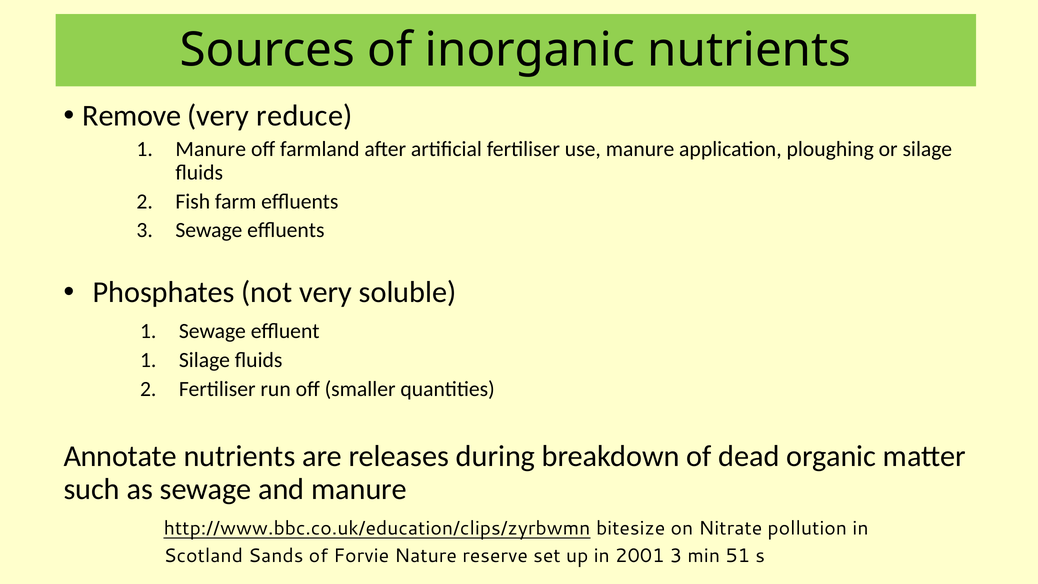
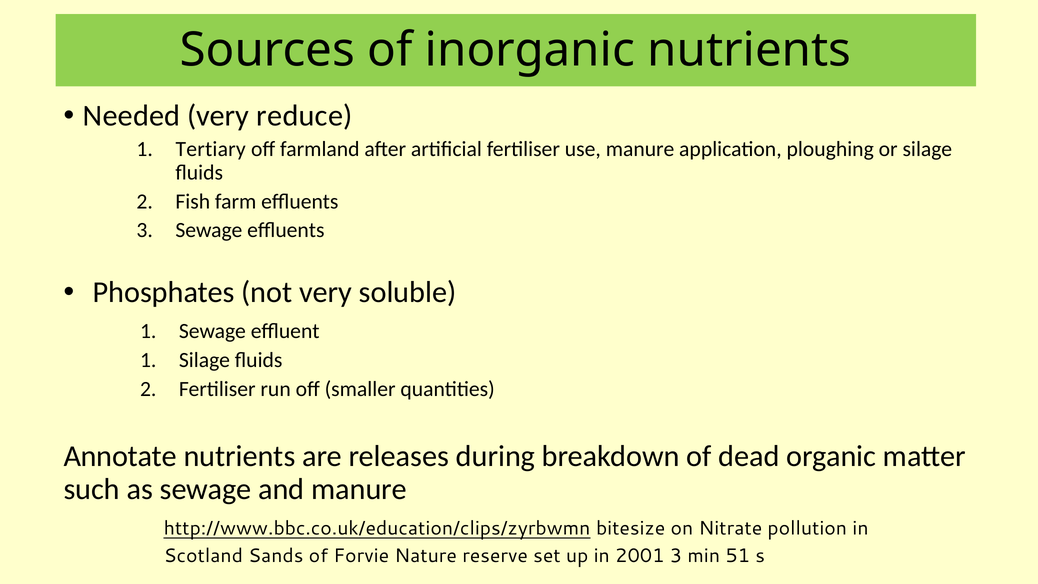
Remove: Remove -> Needed
Manure at (211, 149): Manure -> Tertiary
